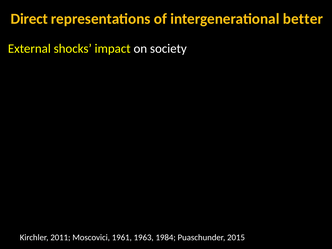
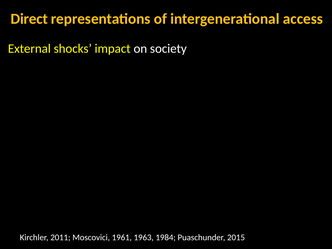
better: better -> access
